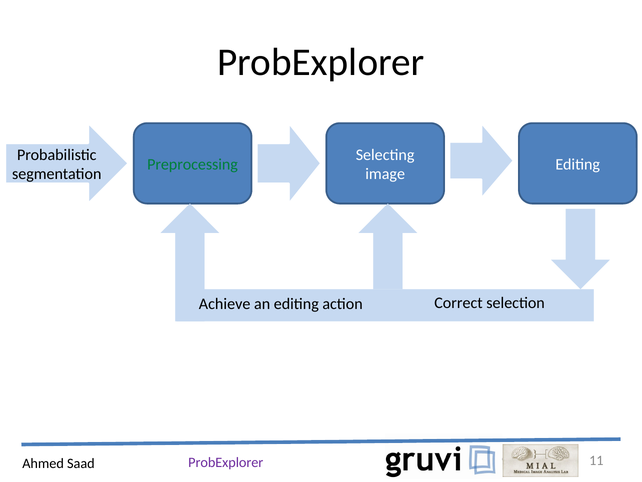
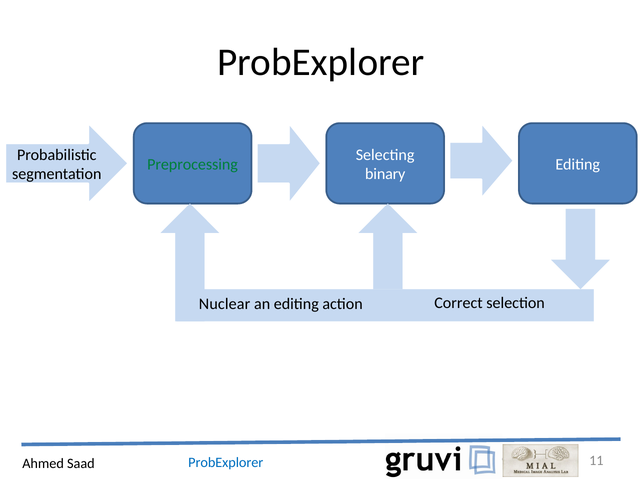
image: image -> binary
Achieve: Achieve -> Nuclear
ProbExplorer at (226, 462) colour: purple -> blue
